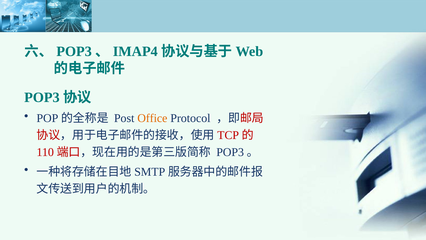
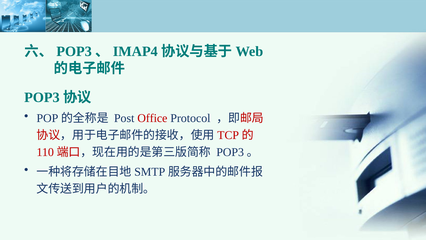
Office colour: orange -> red
